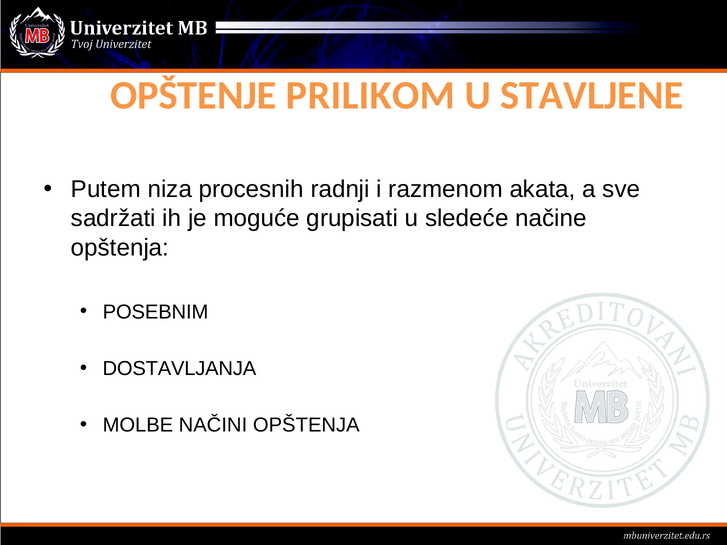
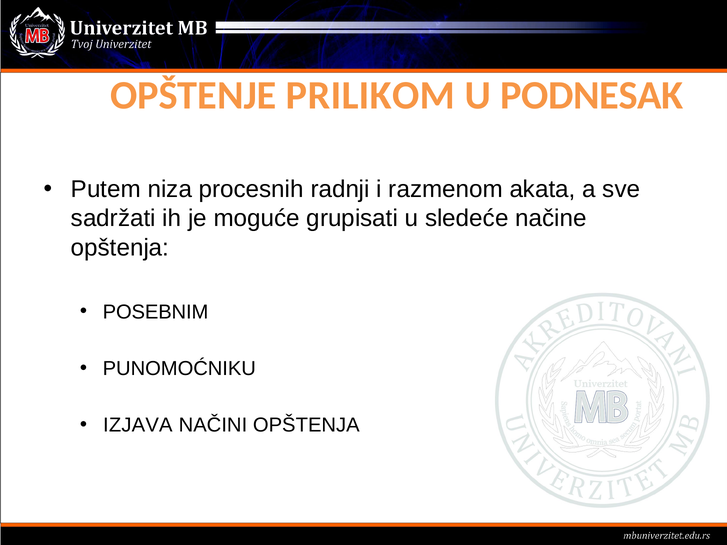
STAVLJENE: STAVLJENE -> PODNESAK
DOSTAVLJANJA: DOSTAVLJANJA -> PUNOMOĆNIKU
MOLBE: MOLBE -> IZJAVA
